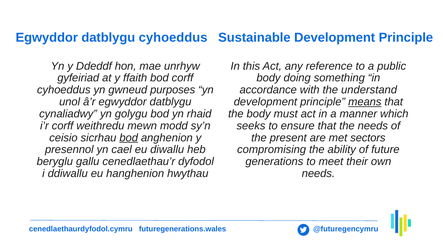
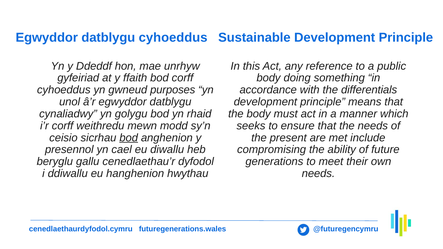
understand: understand -> differentials
means underline: present -> none
sectors: sectors -> include
